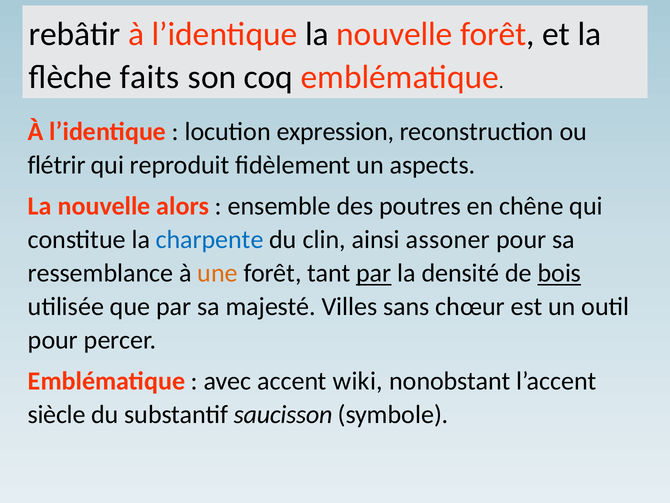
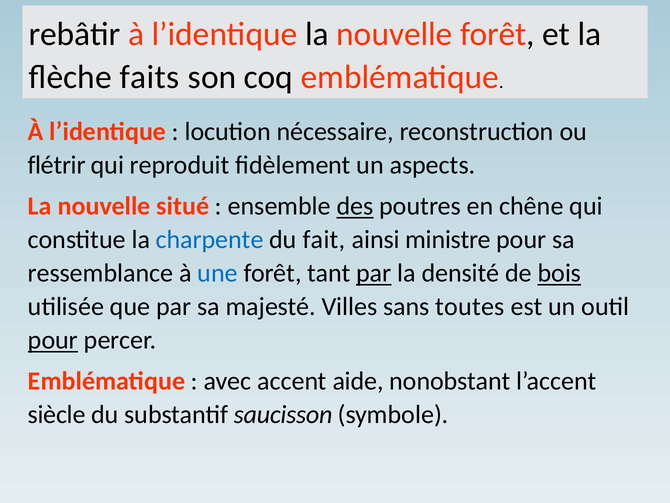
expression: expression -> nécessaire
alors: alors -> situé
des underline: none -> present
clin: clin -> fait
assoner: assoner -> ministre
une colour: orange -> blue
chœur: chœur -> toutes
pour at (53, 340) underline: none -> present
wiki: wiki -> aide
